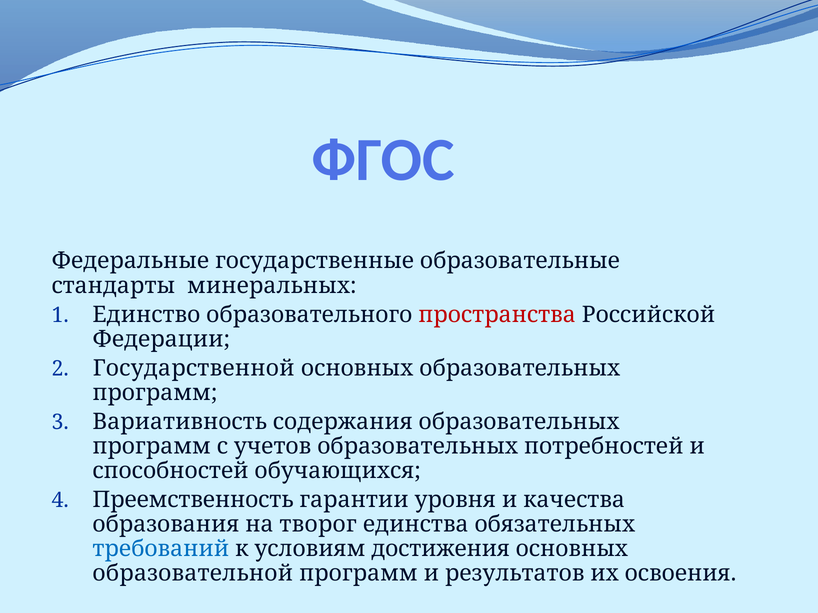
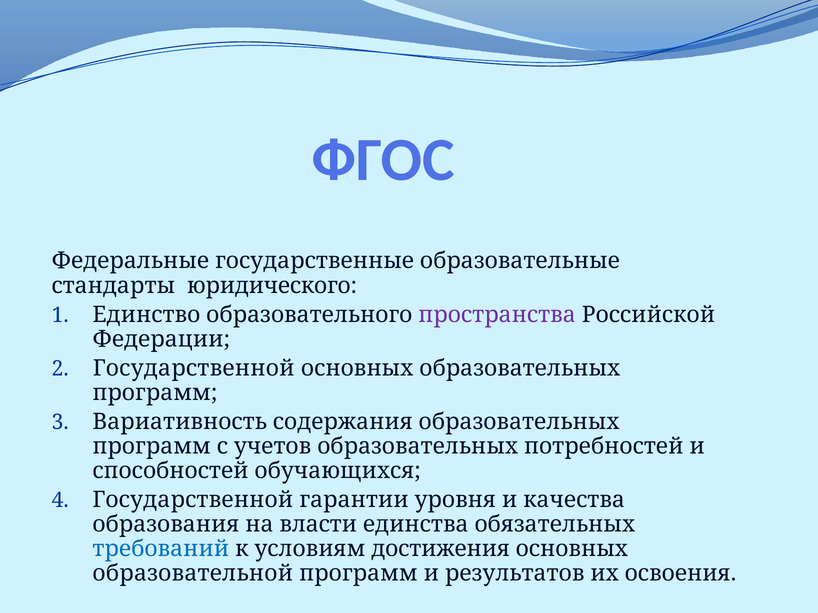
минеральных: минеральных -> юридического
пространства colour: red -> purple
Преемственность at (193, 500): Преемственность -> Государственной
творог: творог -> власти
